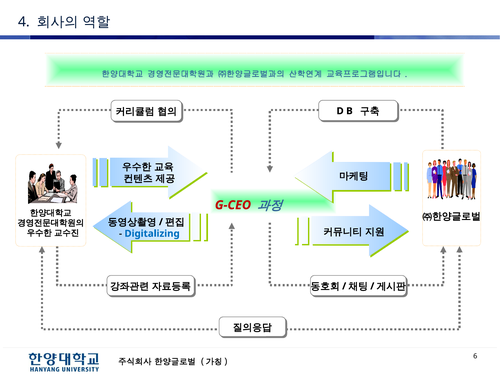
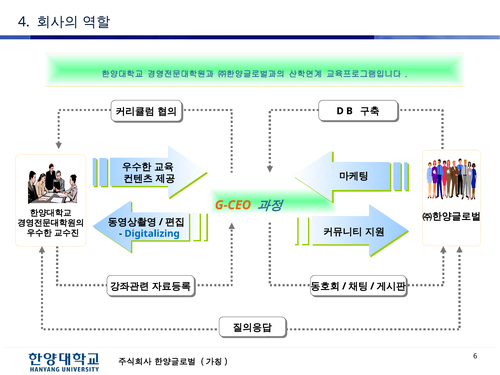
G-CEO colour: red -> orange
